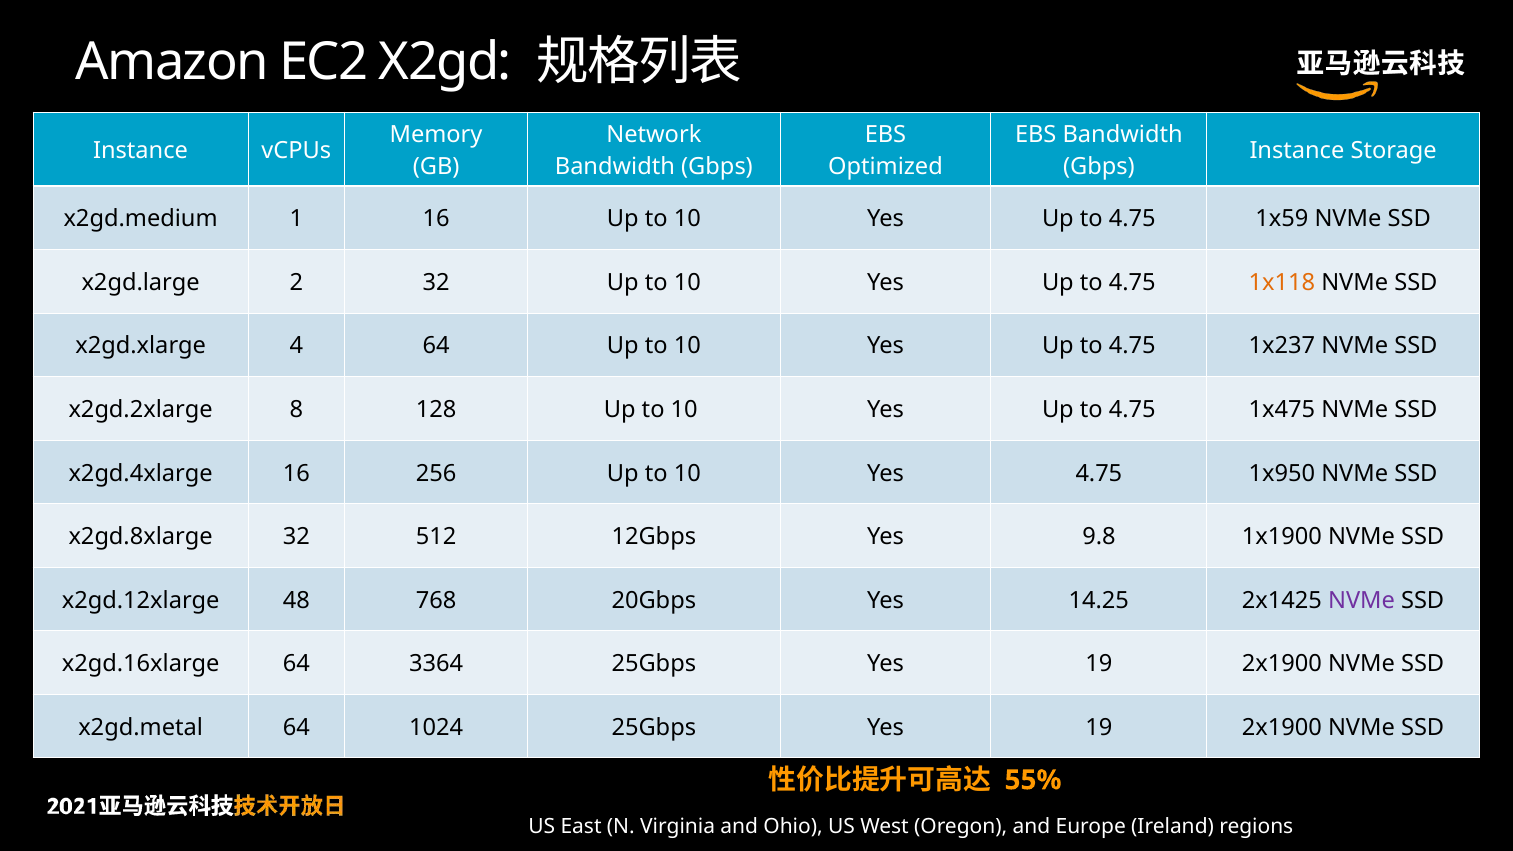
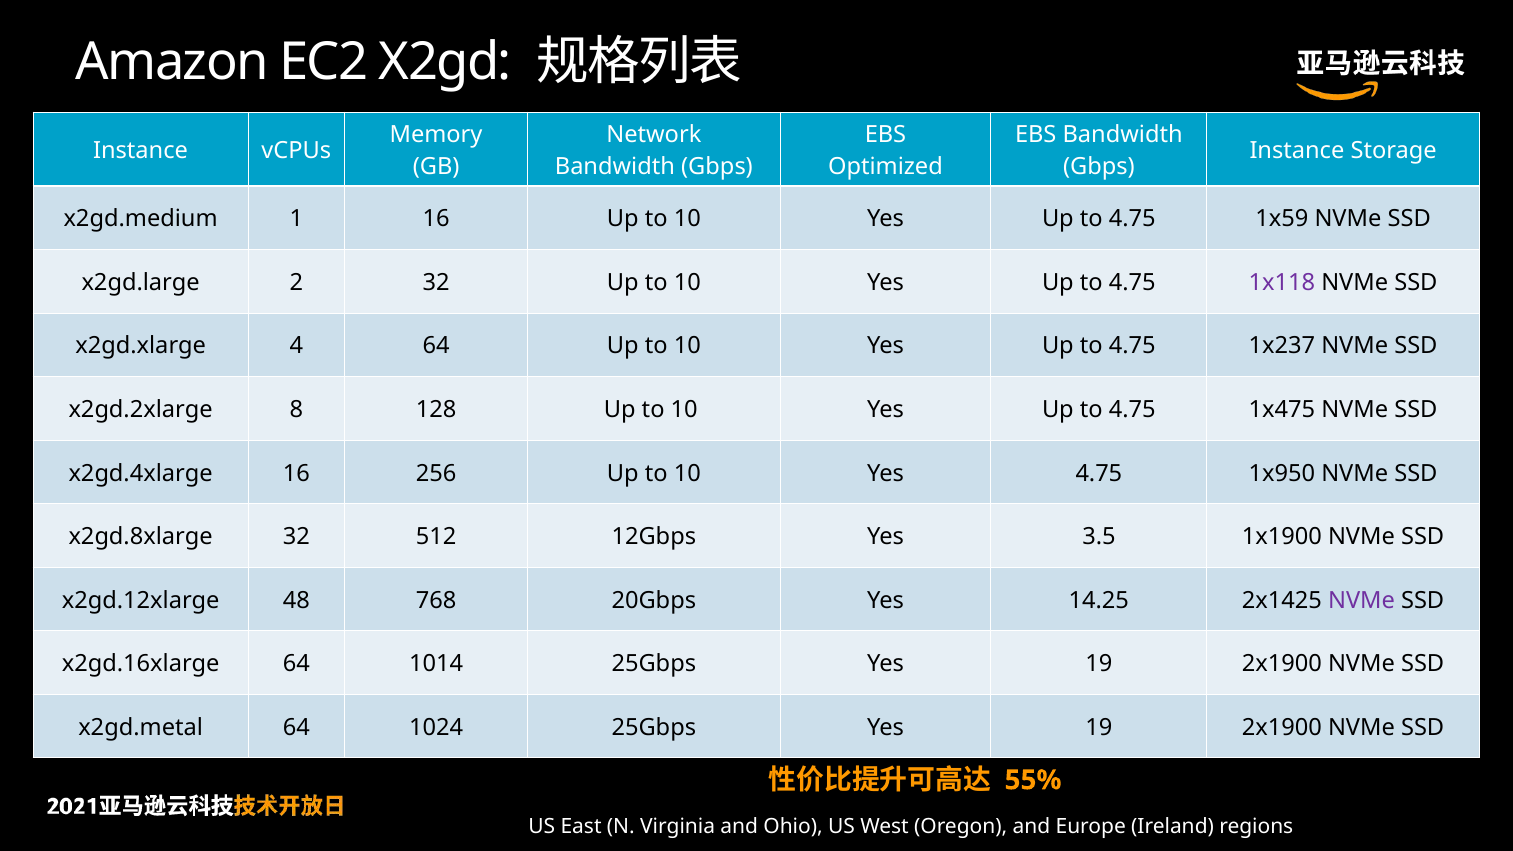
1x118 colour: orange -> purple
9.8: 9.8 -> 3.5
3364: 3364 -> 1014
